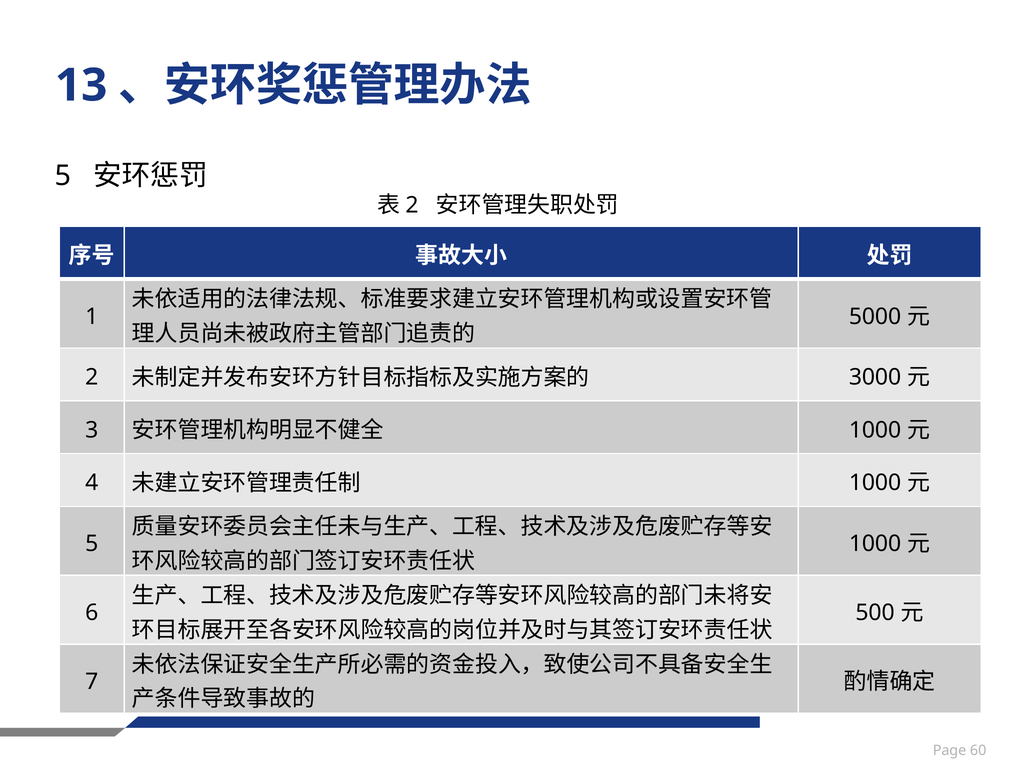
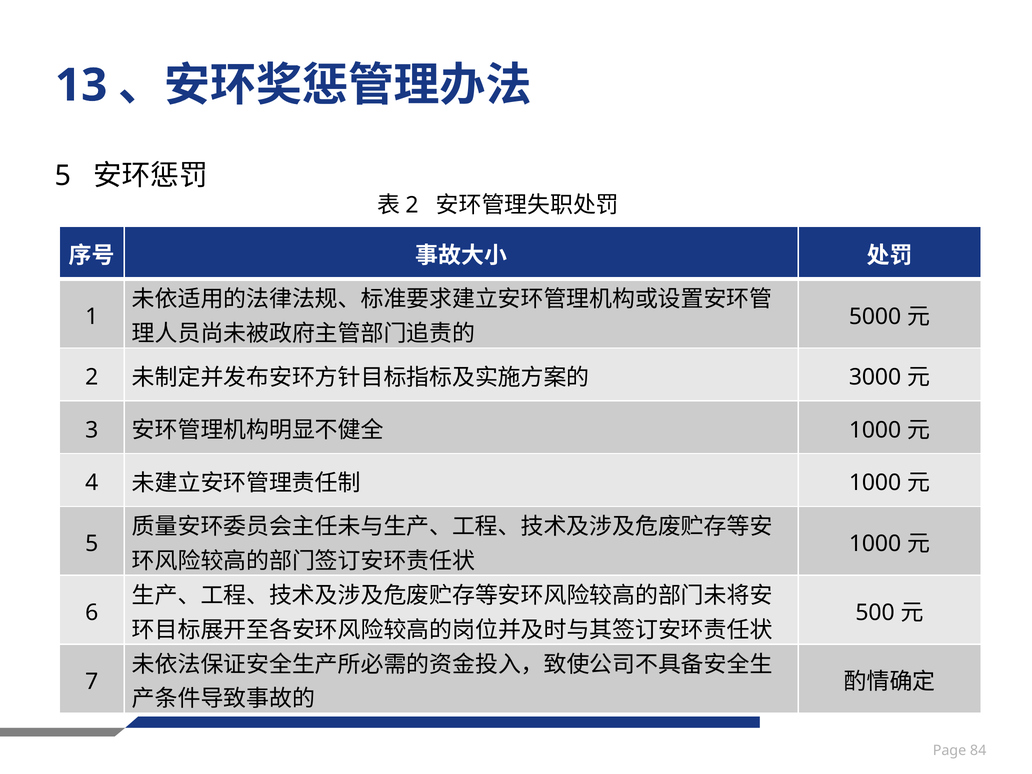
60: 60 -> 84
